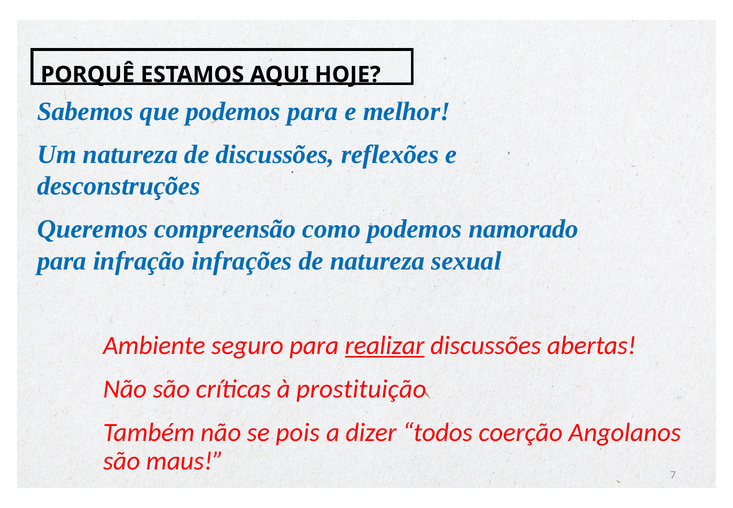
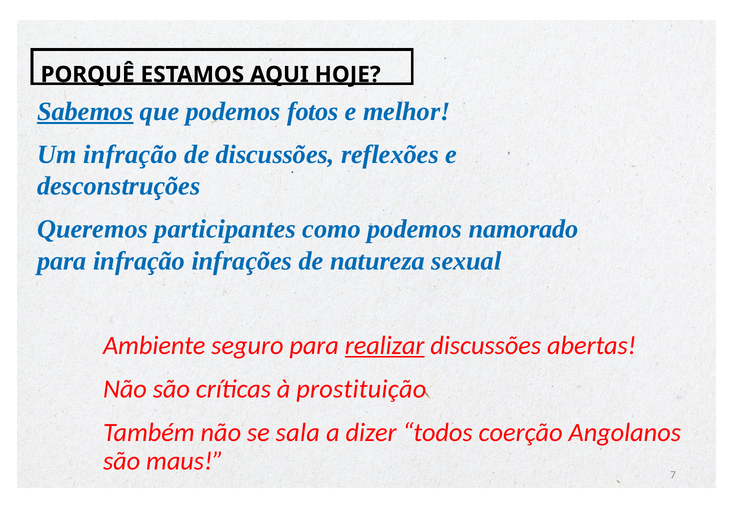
Sabemos underline: none -> present
podemos para: para -> fotos
Um natureza: natureza -> infração
compreensão: compreensão -> participantes
pois: pois -> sala
